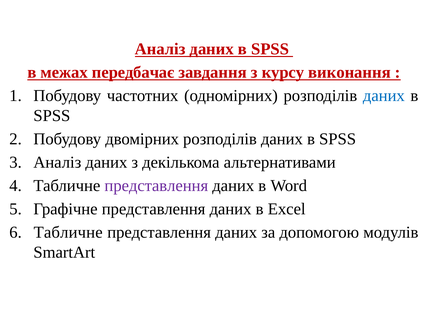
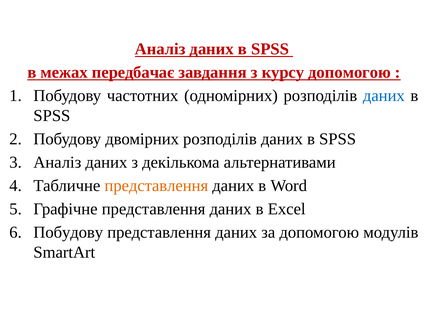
курсу виконання: виконання -> допомогою
представлення at (156, 186) colour: purple -> orange
Табличне at (68, 232): Табличне -> Побудову
